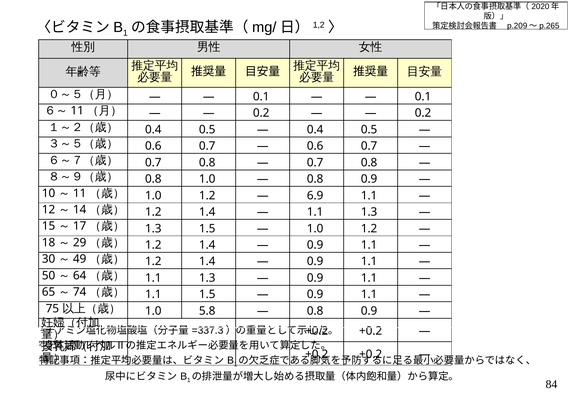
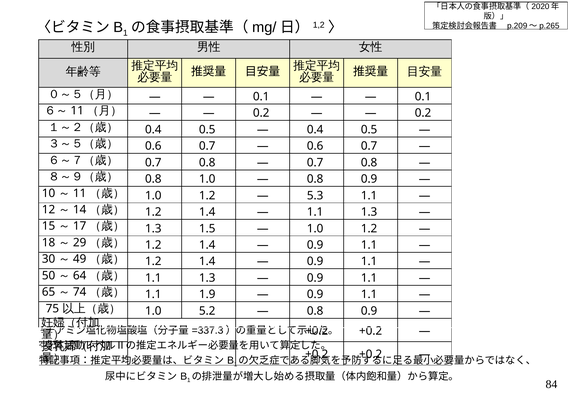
6.9: 6.9 -> 5.3
1.1 1.5: 1.5 -> 1.9
5.8: 5.8 -> 5.2
